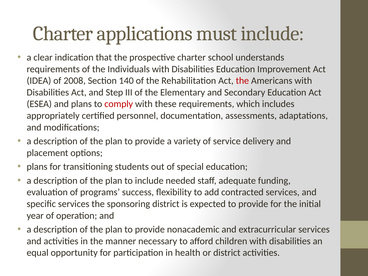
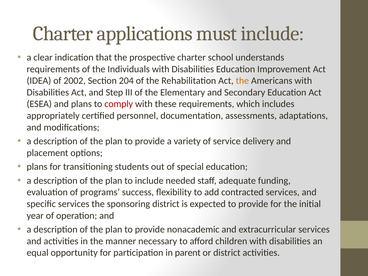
2008: 2008 -> 2002
140: 140 -> 204
the at (242, 81) colour: red -> orange
health: health -> parent
